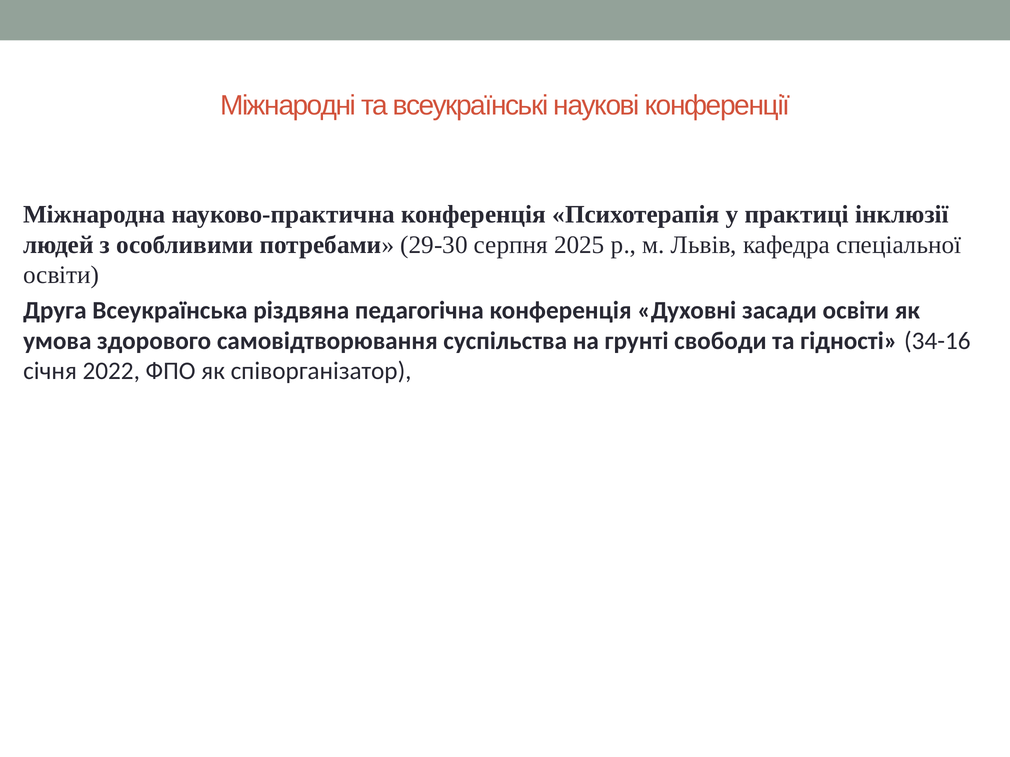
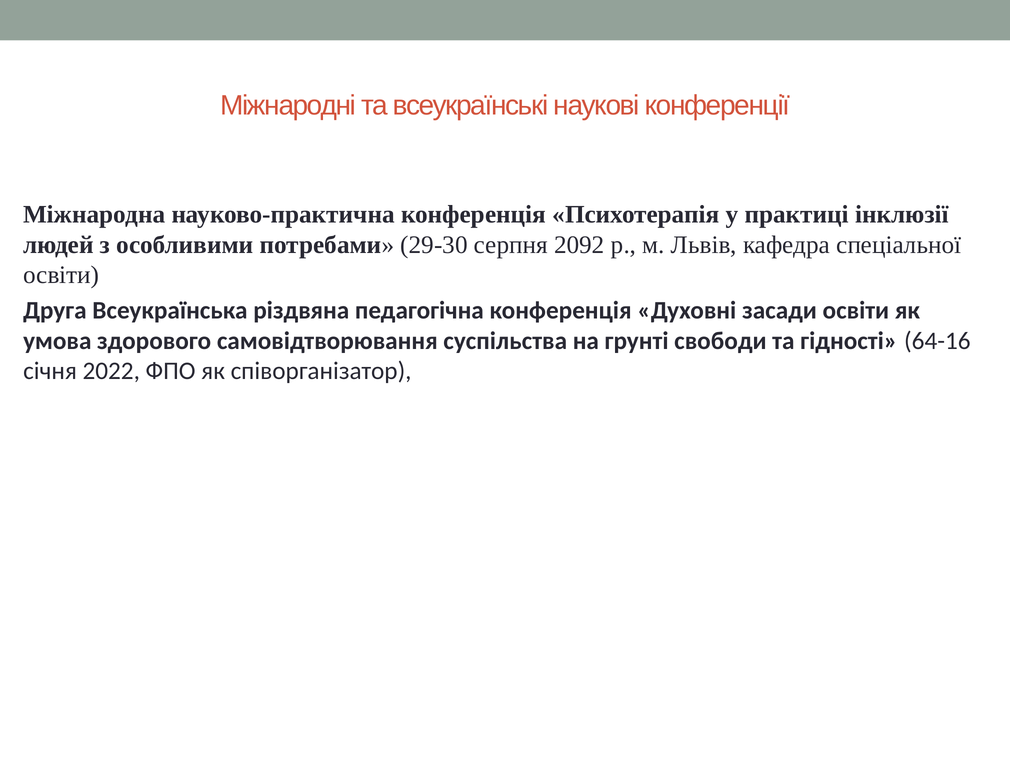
2025: 2025 -> 2092
34-16: 34-16 -> 64-16
